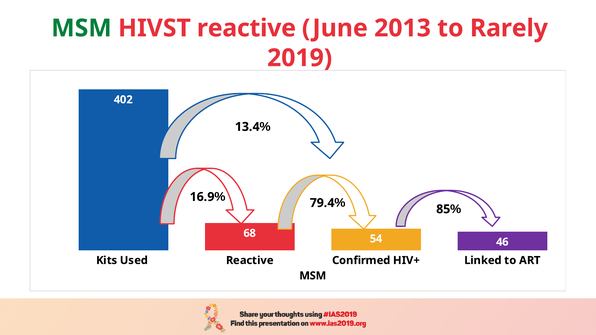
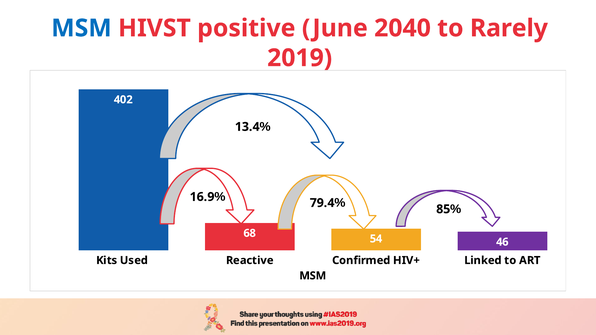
MSM at (81, 28) colour: green -> blue
HIVST reactive: reactive -> positive
2013: 2013 -> 2040
